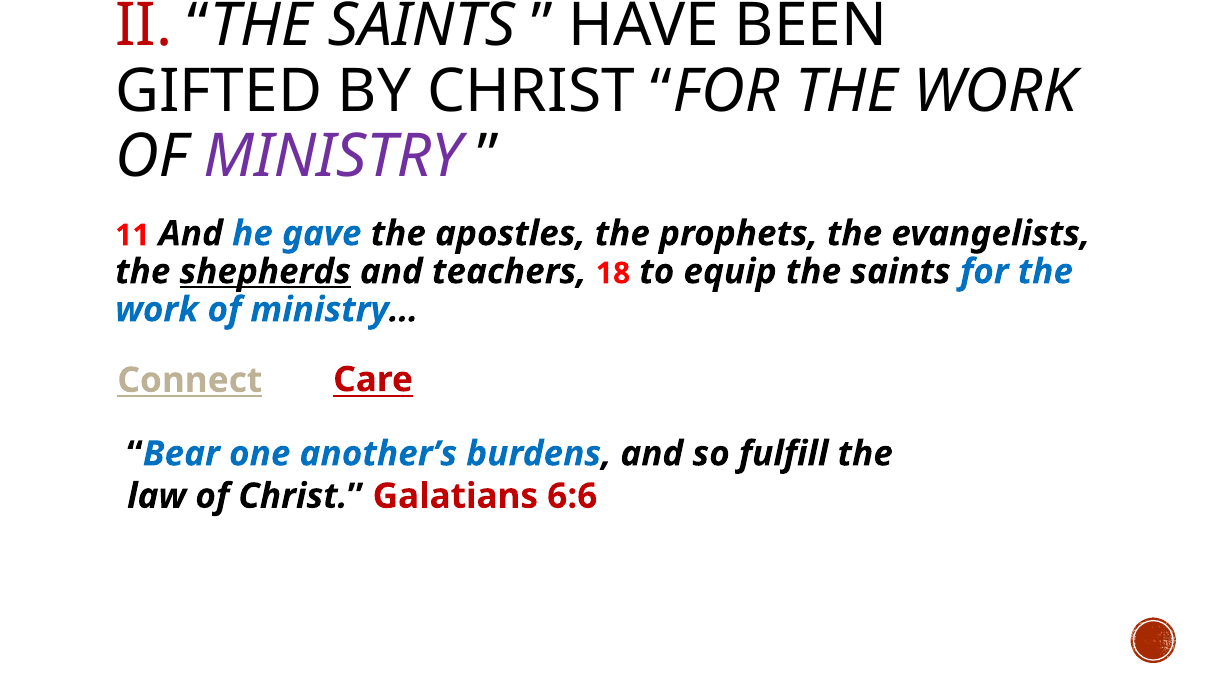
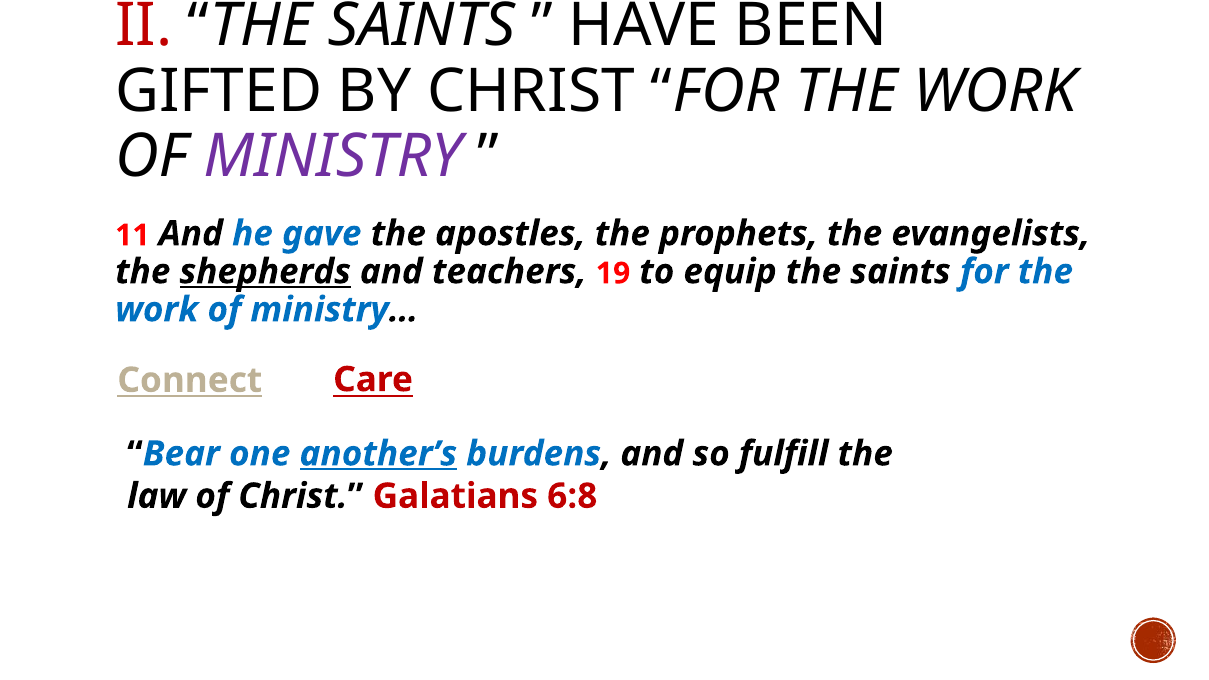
18: 18 -> 19
another’s underline: none -> present
6:6: 6:6 -> 6:8
